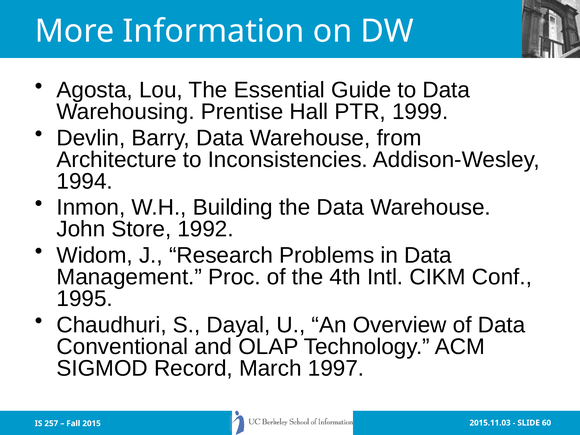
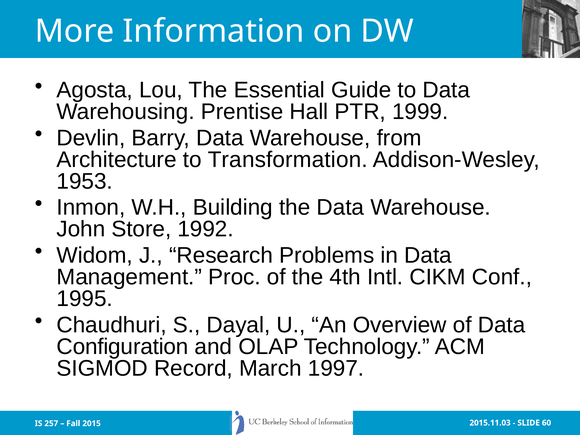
Inconsistencies: Inconsistencies -> Transformation
1994: 1994 -> 1953
Conventional: Conventional -> Configuration
